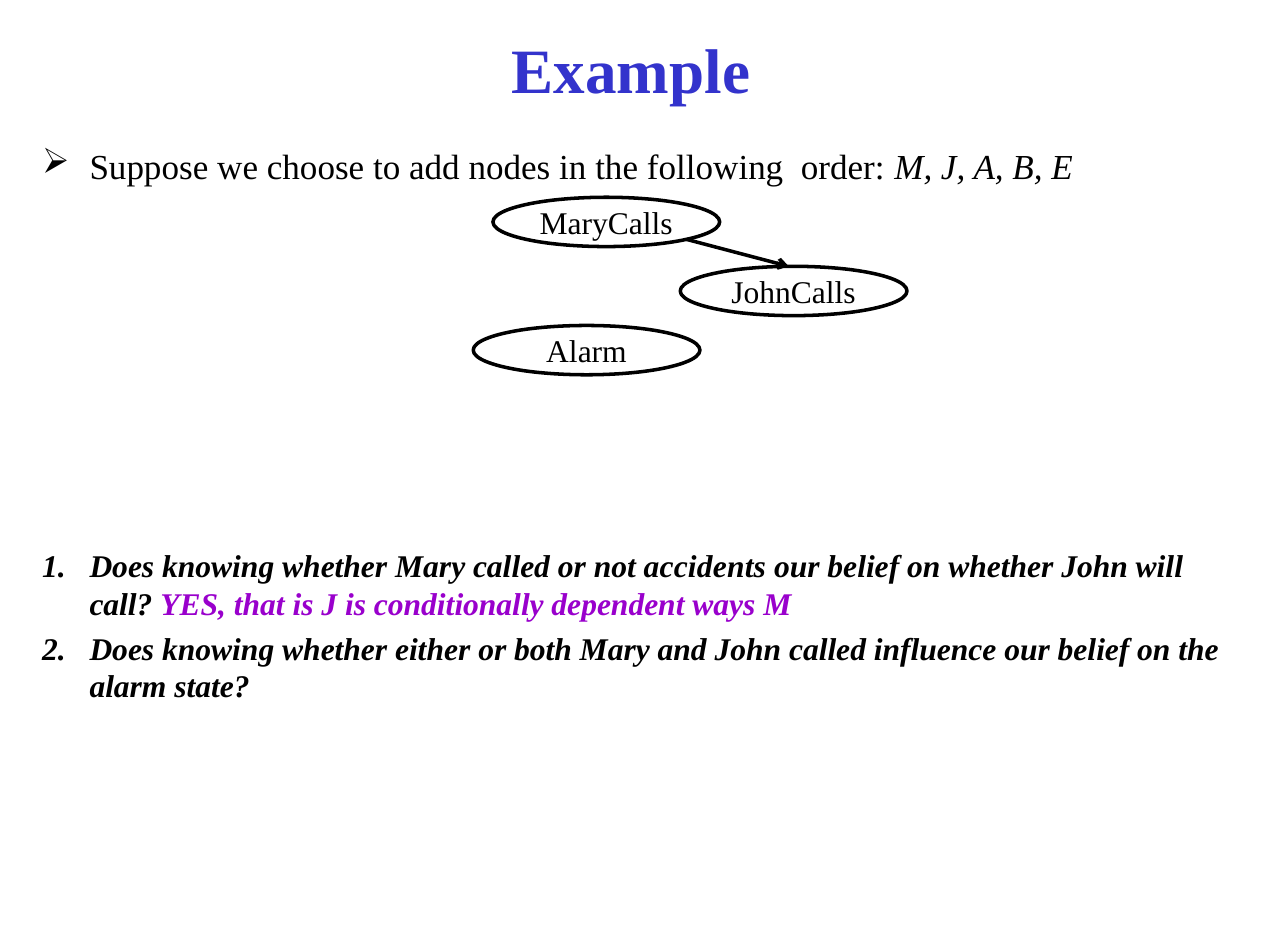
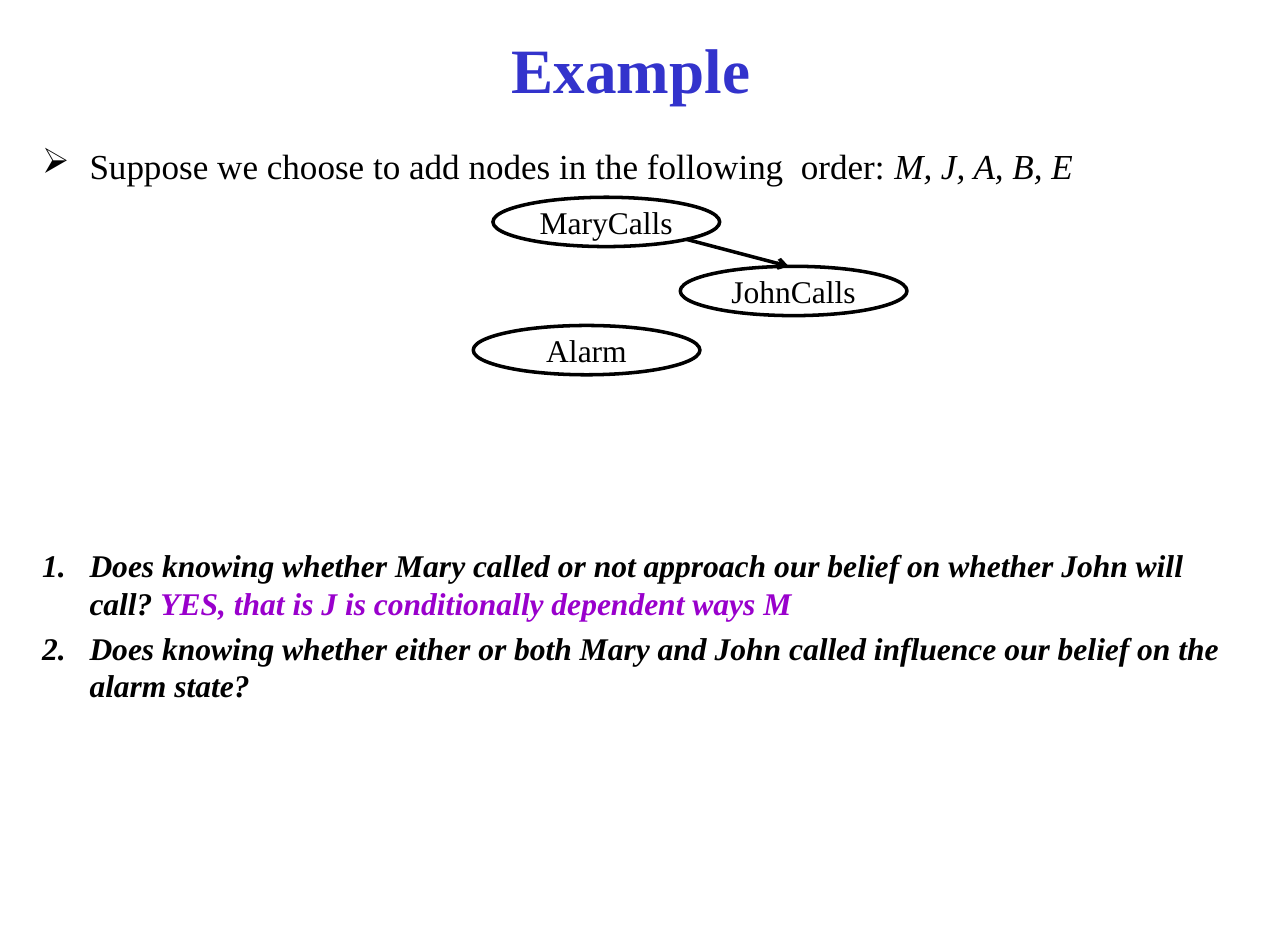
accidents: accidents -> approach
